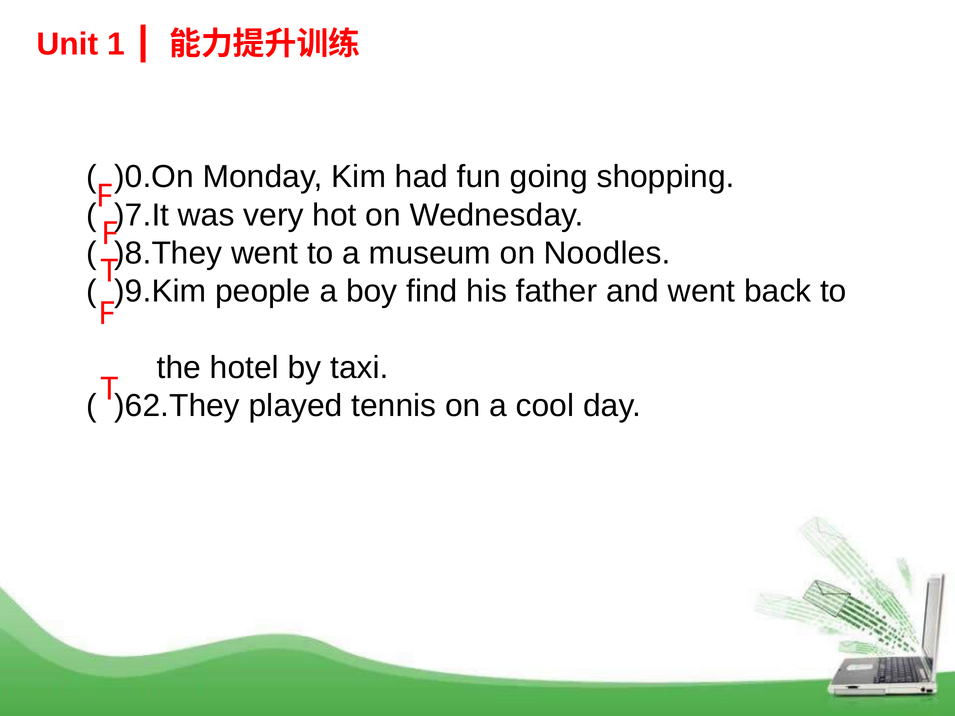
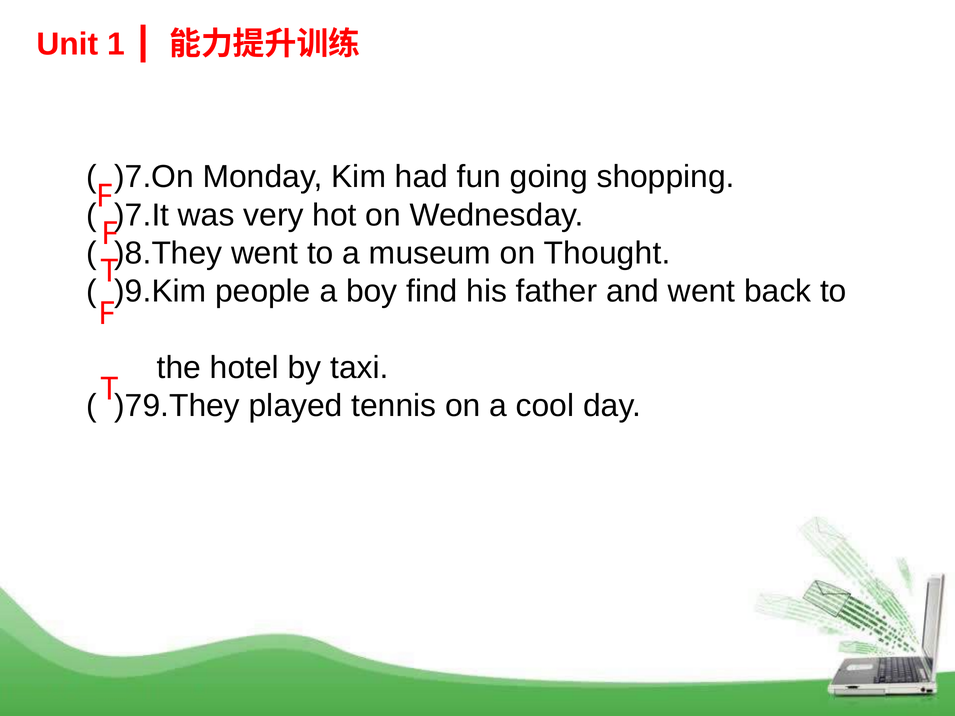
)0.On: )0.On -> )7.On
Noodles: Noodles -> Thought
)62.They: )62.They -> )79.They
